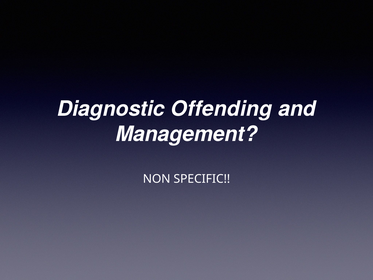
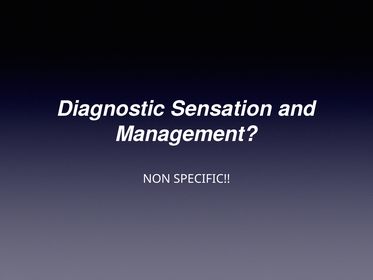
Offending: Offending -> Sensation
